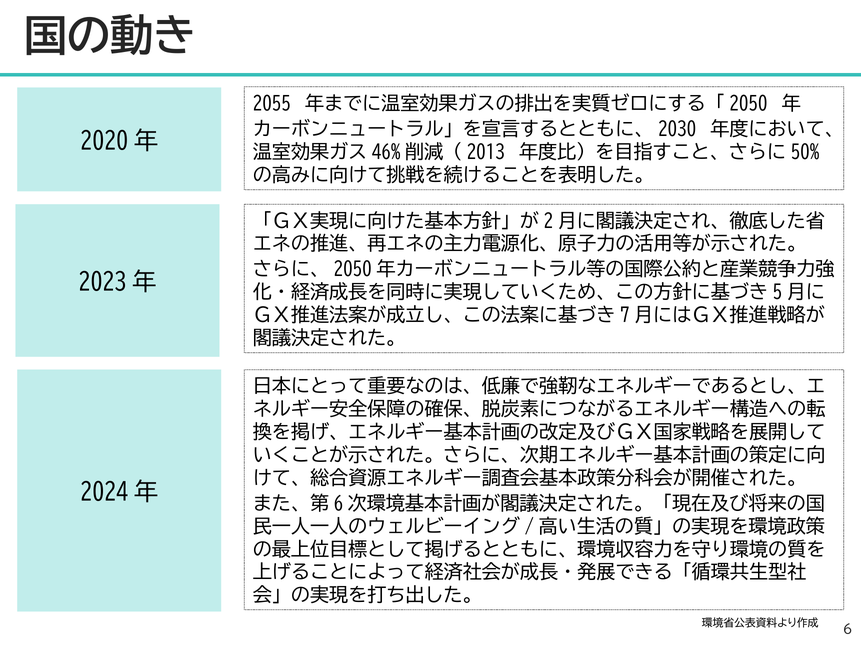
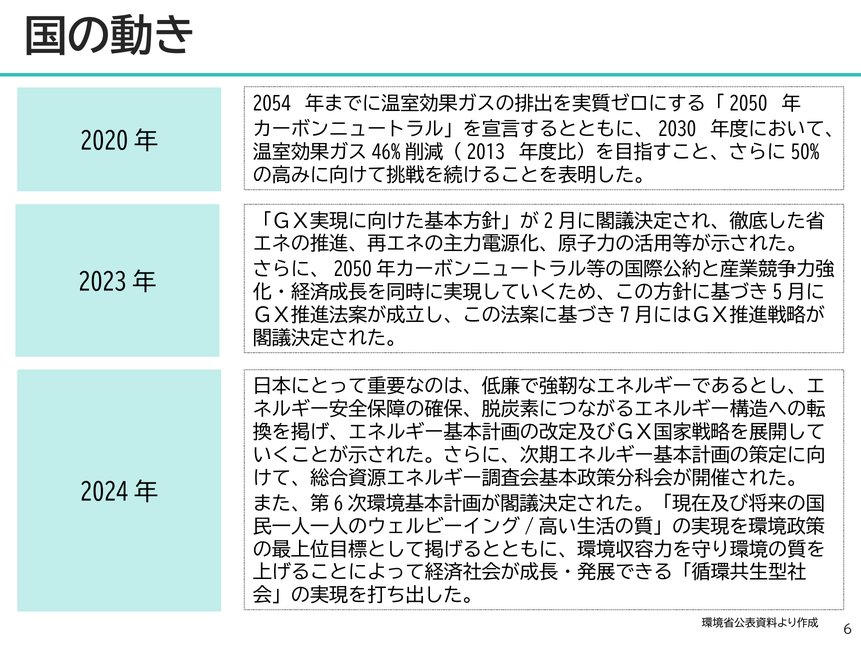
2055: 2055 -> 2054
